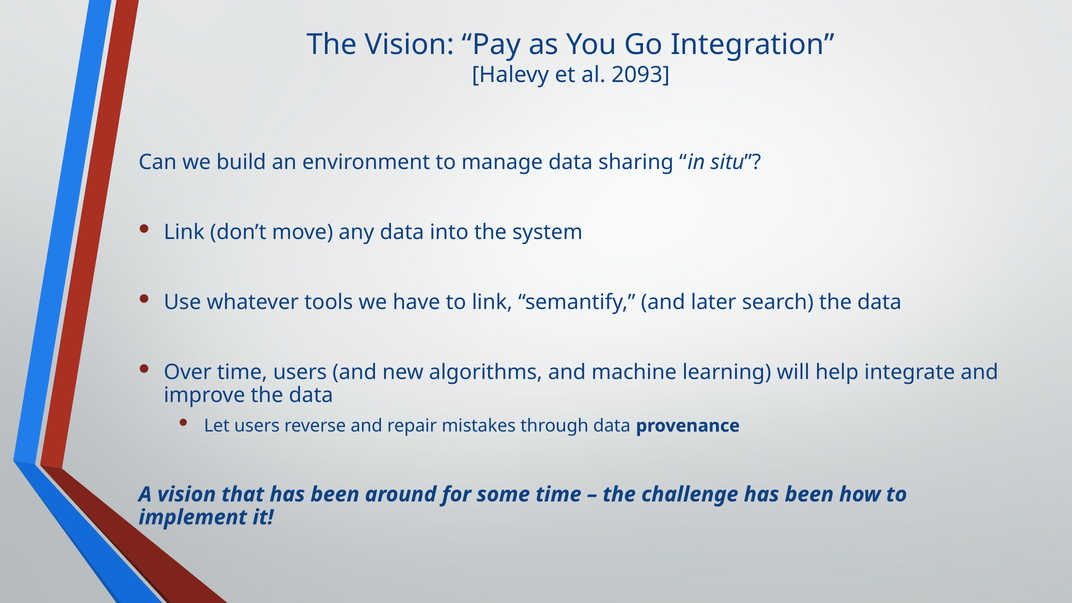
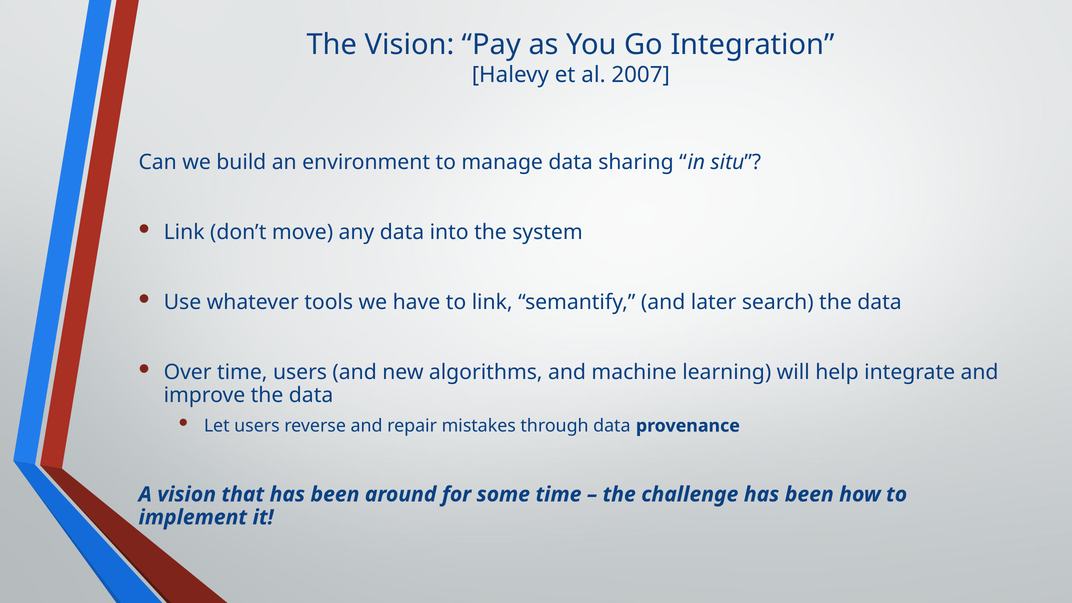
2093: 2093 -> 2007
